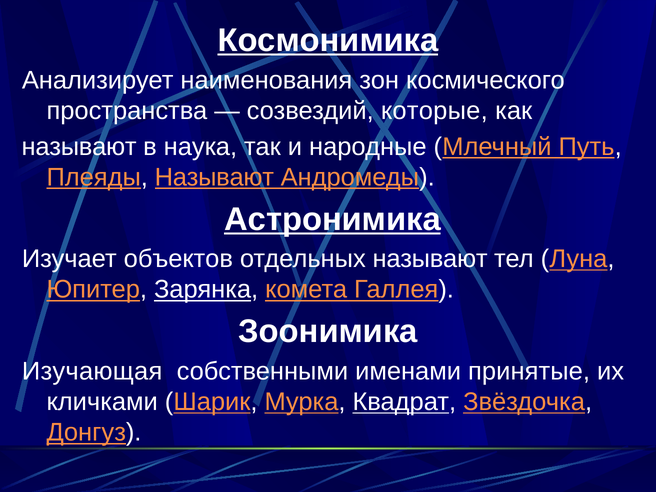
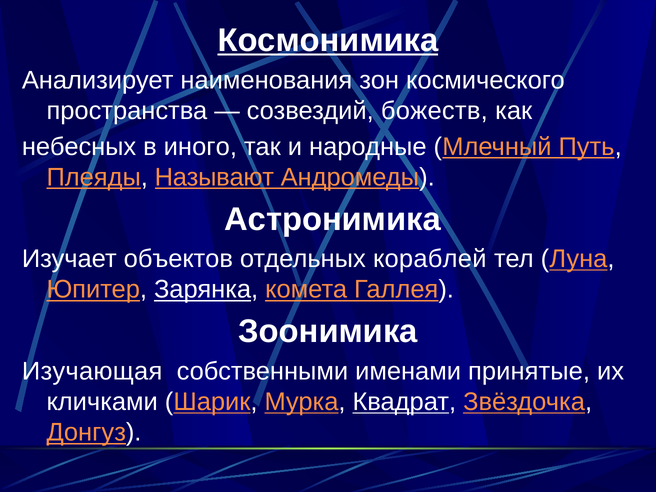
которые: которые -> божеств
называют at (79, 147): называют -> небесных
наука: наука -> иного
Астронимика underline: present -> none
отдельных называют: называют -> кораблей
